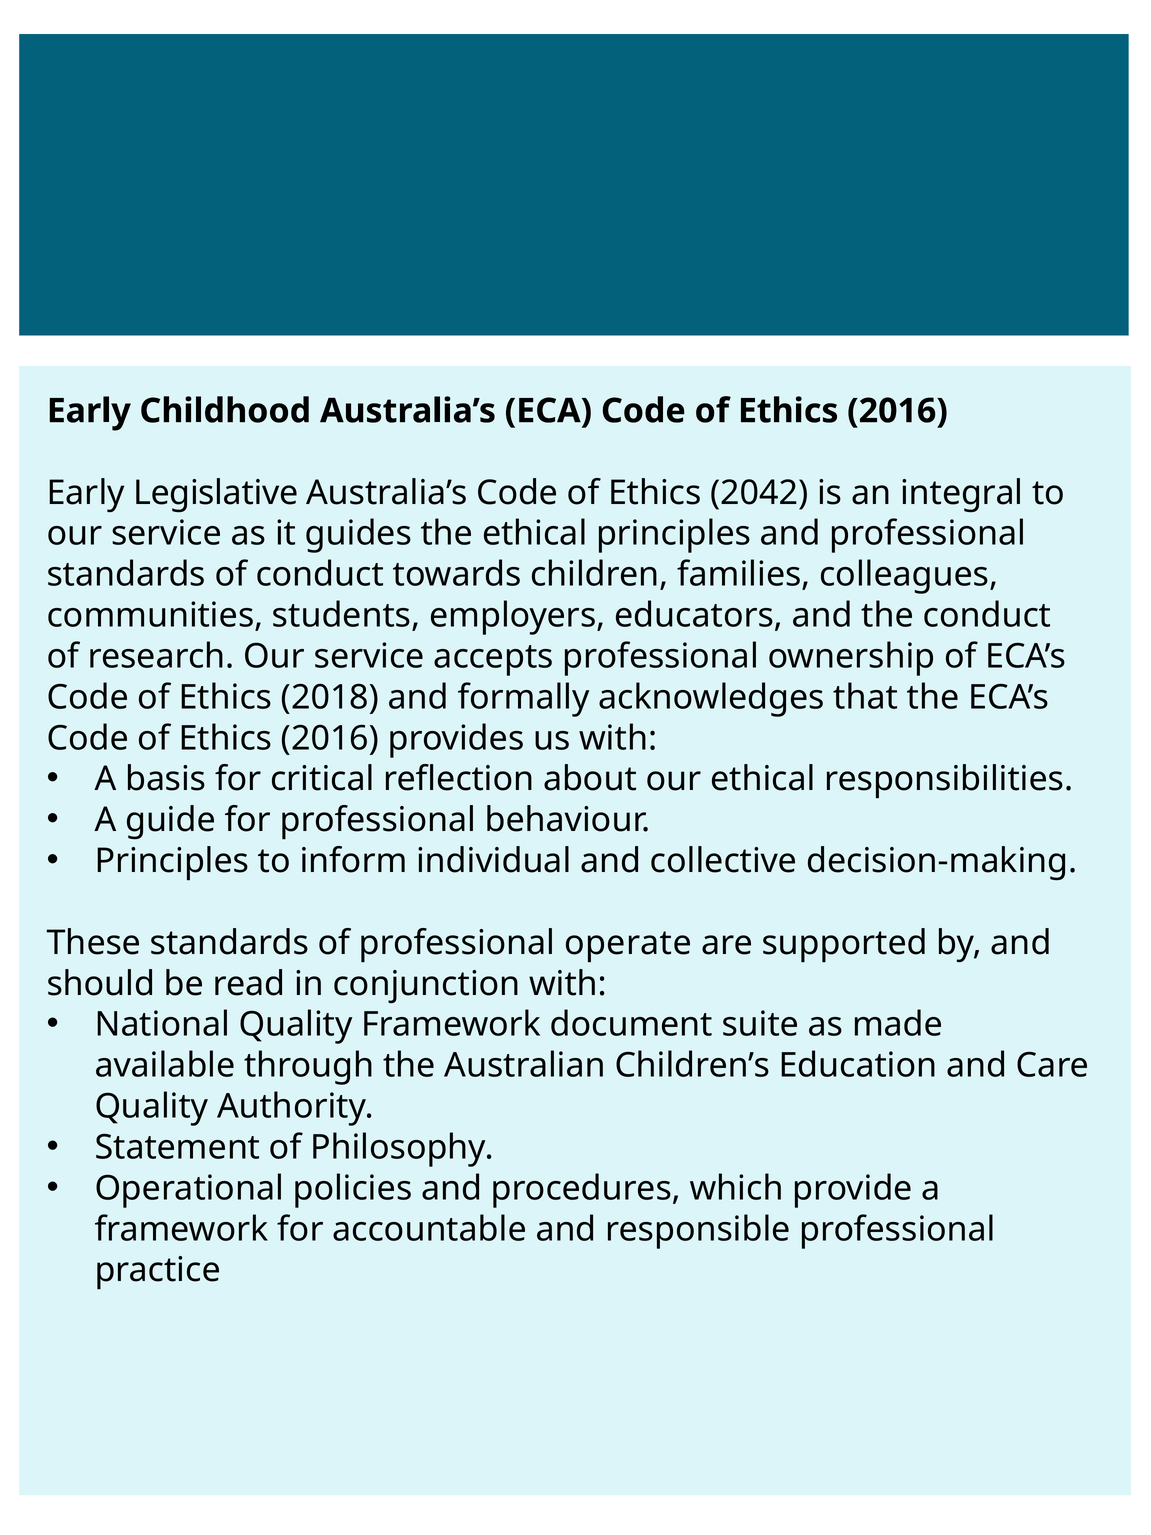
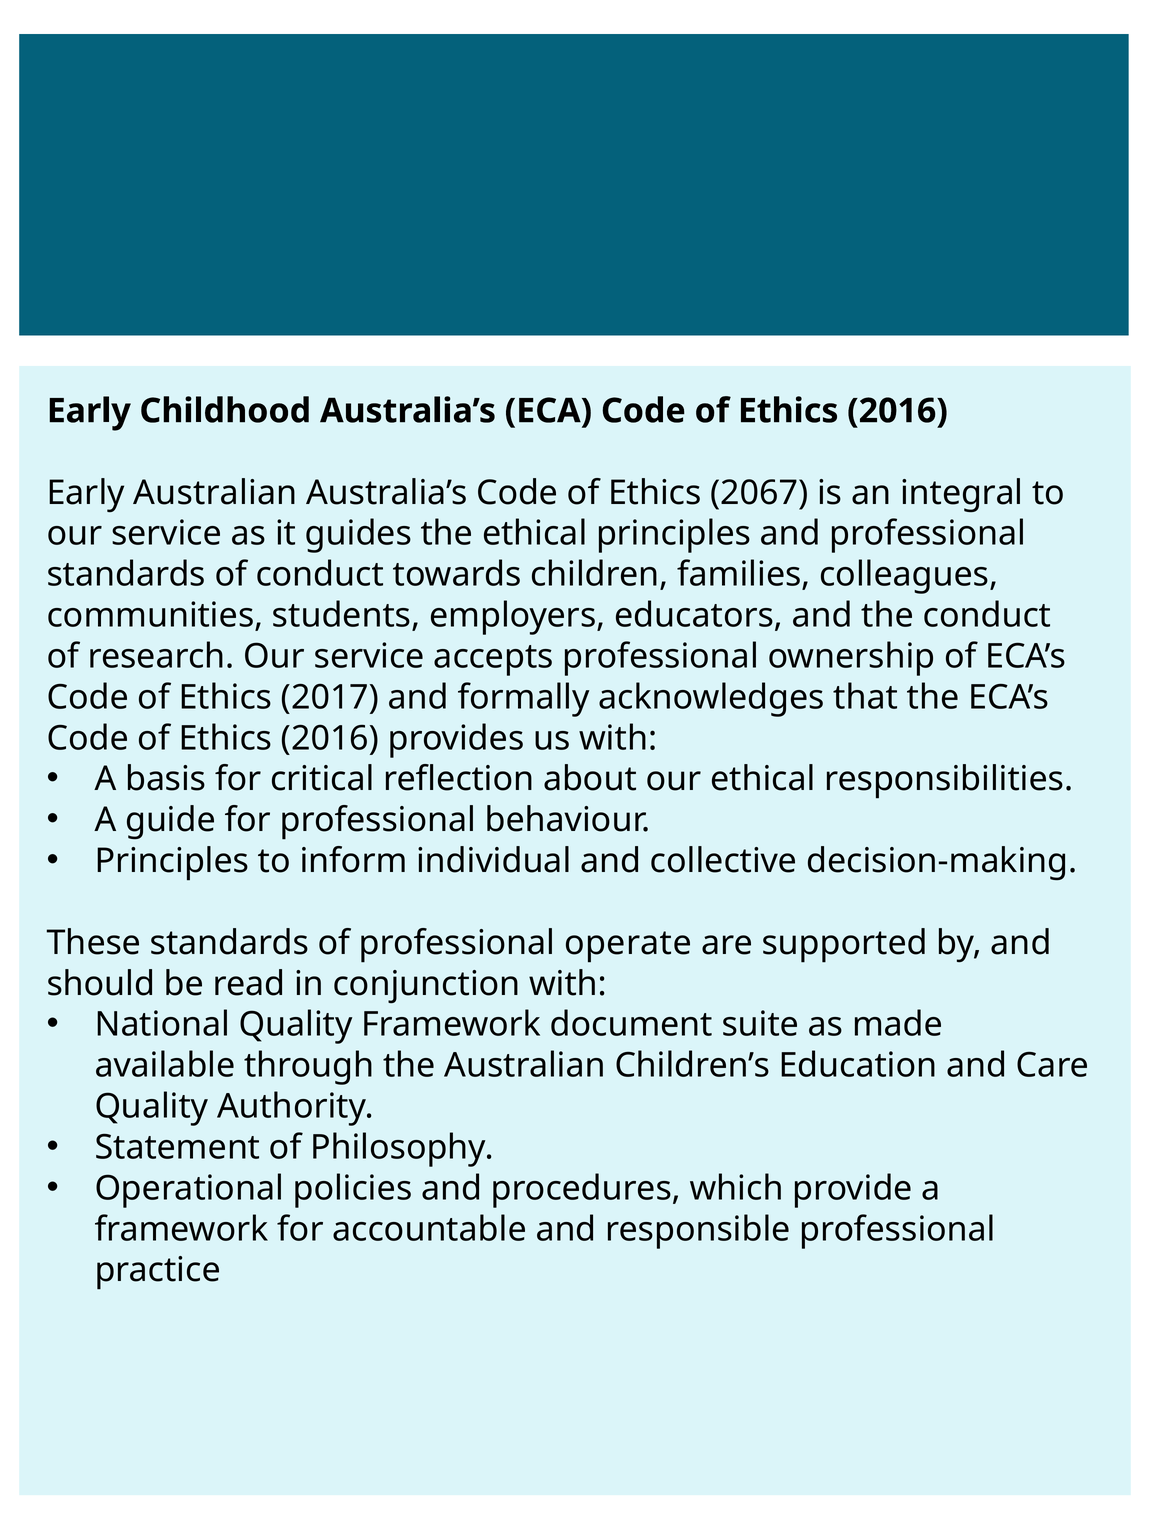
Early Legislative: Legislative -> Australian
2042: 2042 -> 2067
2018: 2018 -> 2017
